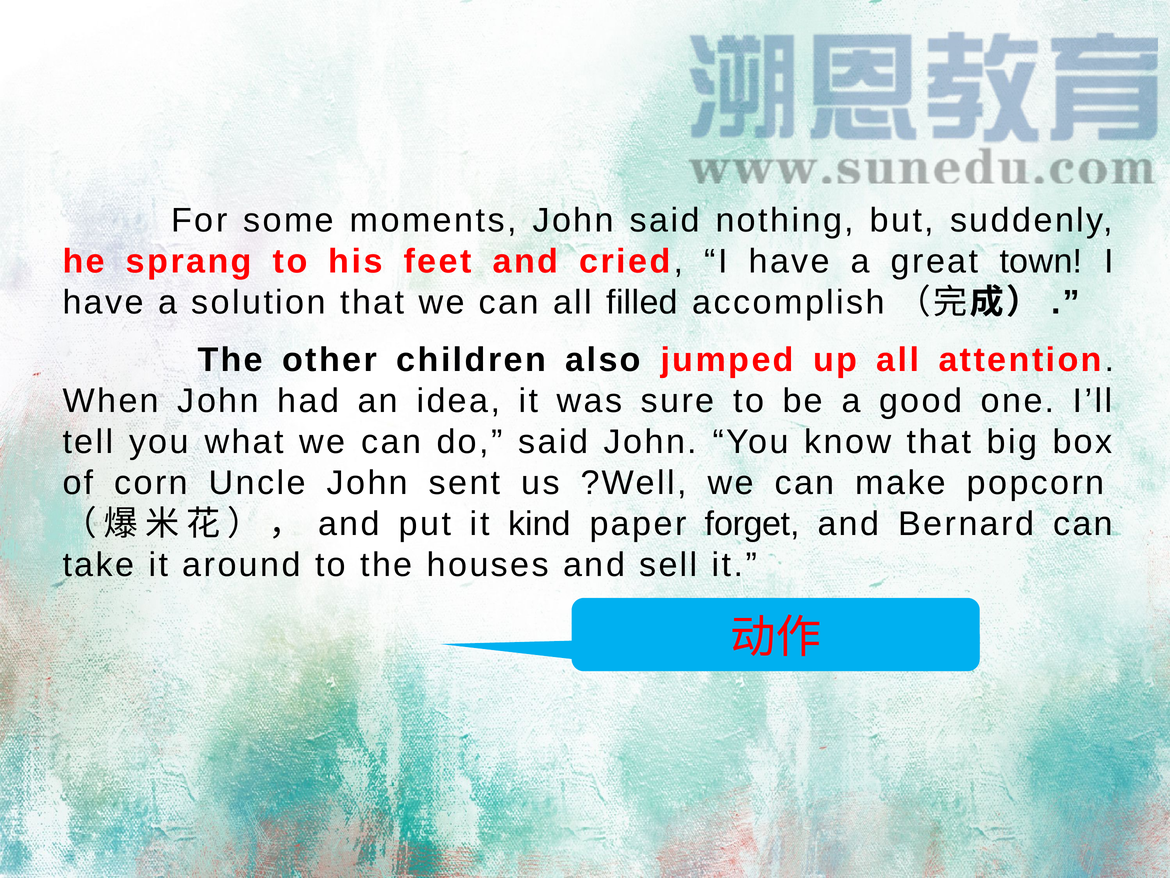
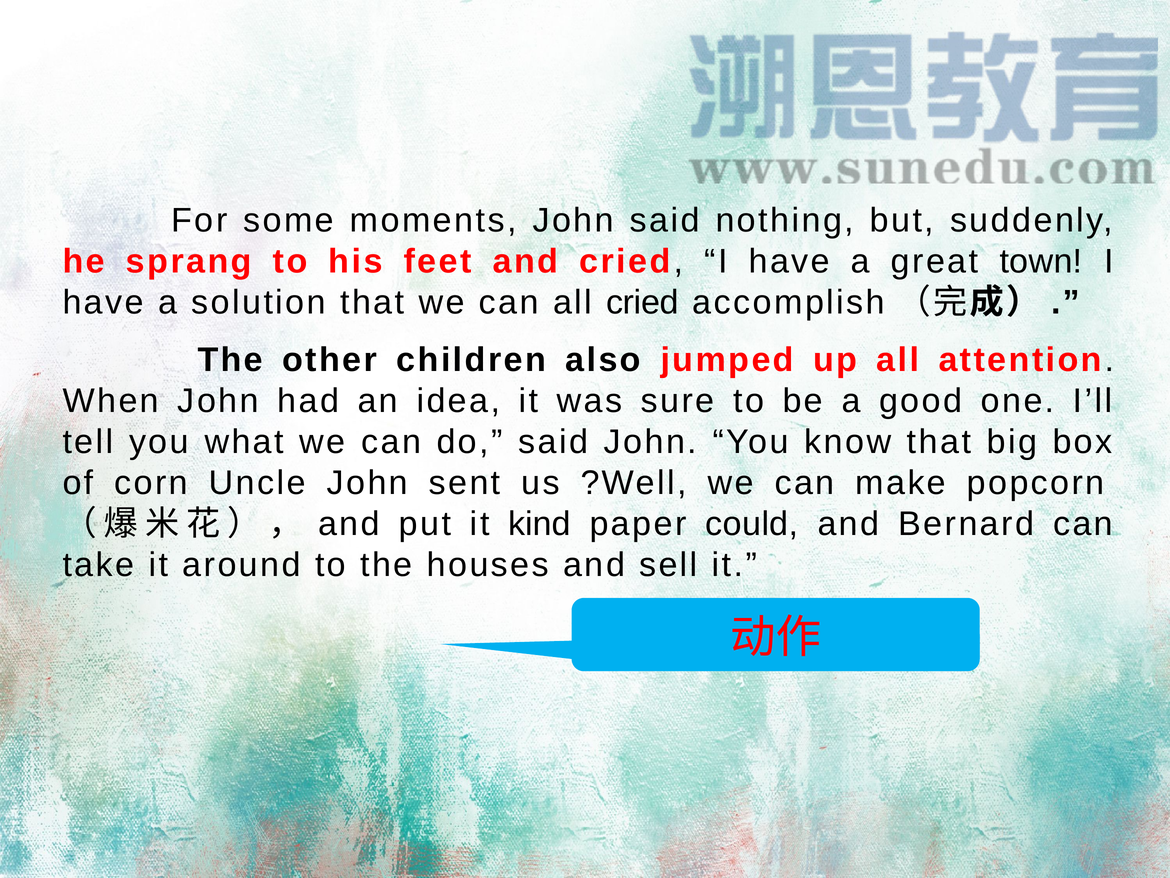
all filled: filled -> cried
forget: forget -> could
